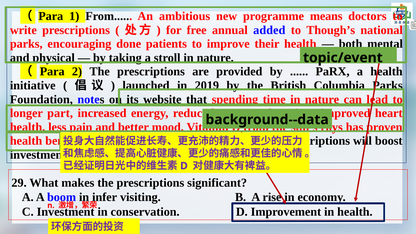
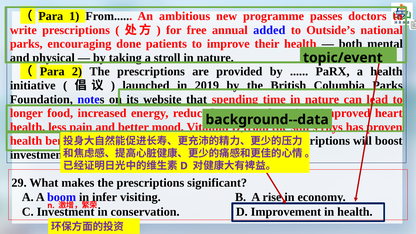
means: means -> passes
Though’s: Though’s -> Outside’s
part: part -> food
